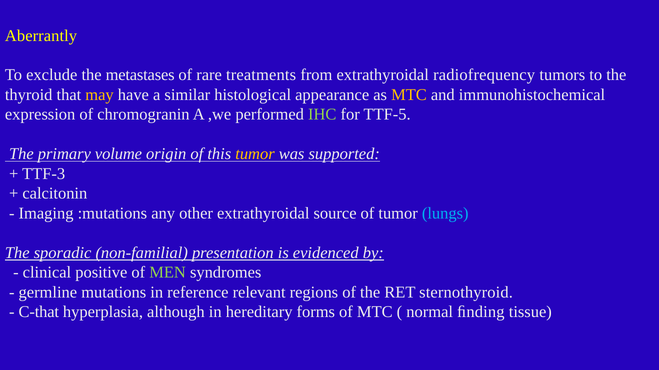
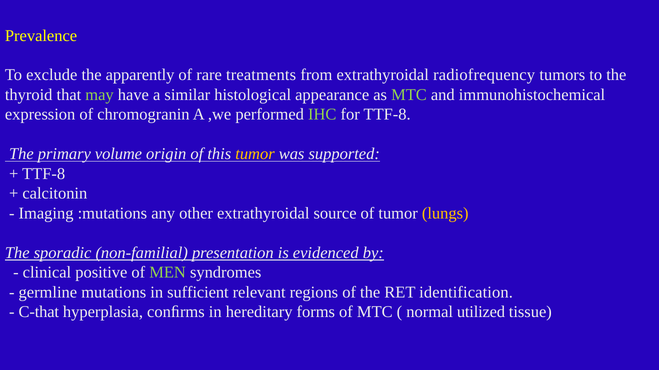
Aberrantly: Aberrantly -> Prevalence
metastases: metastases -> apparently
may colour: yellow -> light green
MTC at (409, 95) colour: yellow -> light green
for TTF-5: TTF-5 -> TTF-8
TTF-3 at (44, 174): TTF-3 -> TTF-8
lungs colour: light blue -> yellow
reference: reference -> sufficient
sternothyroid: sternothyroid -> identification
although: although -> conﬁrms
ﬁnding: ﬁnding -> utilized
